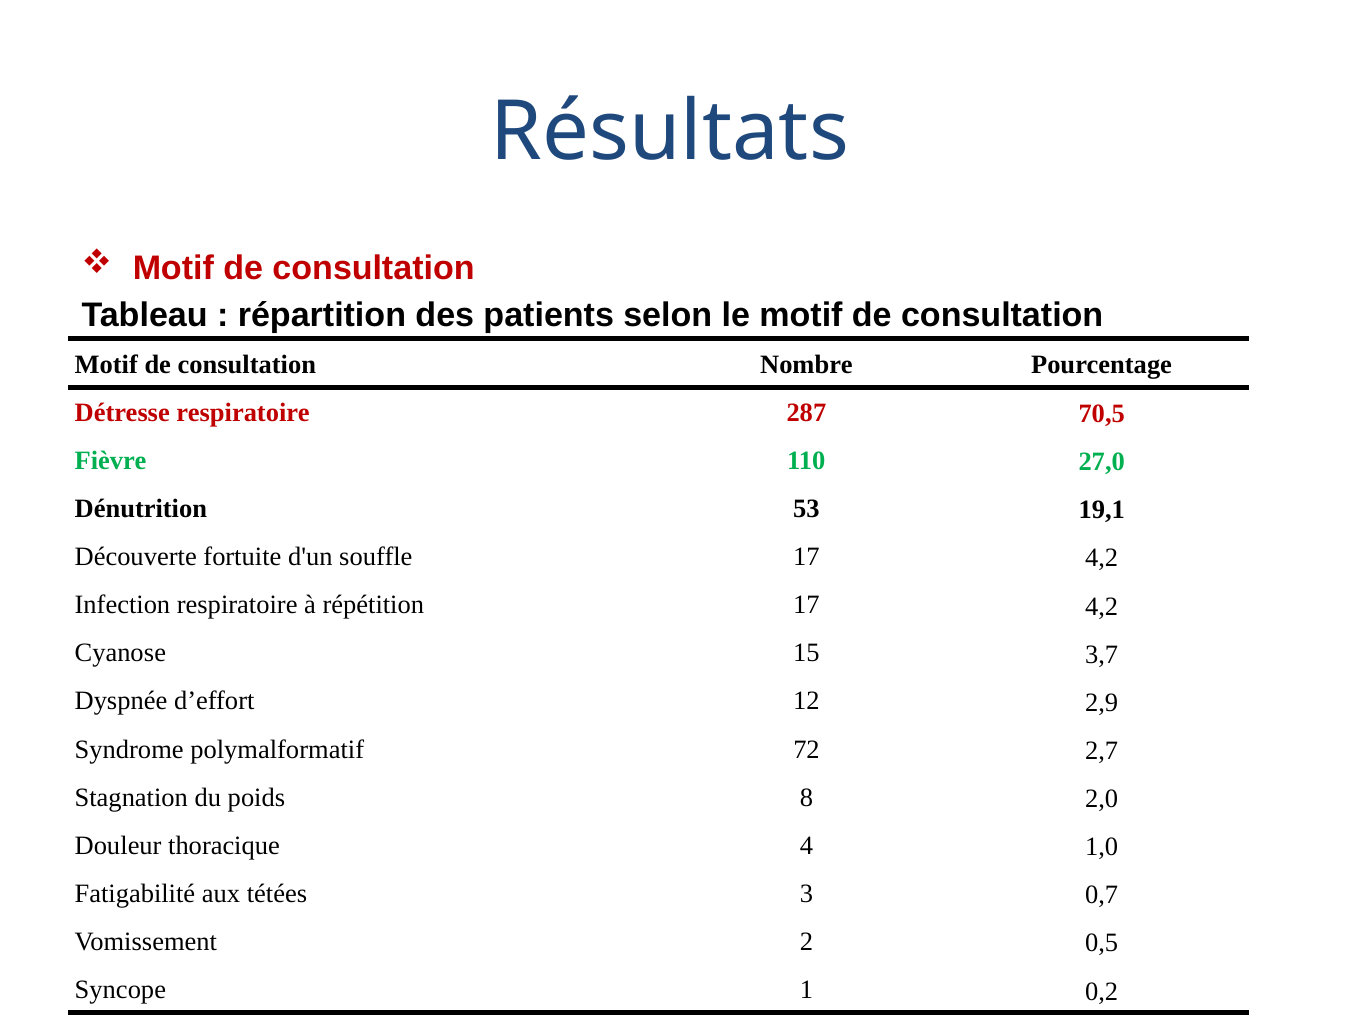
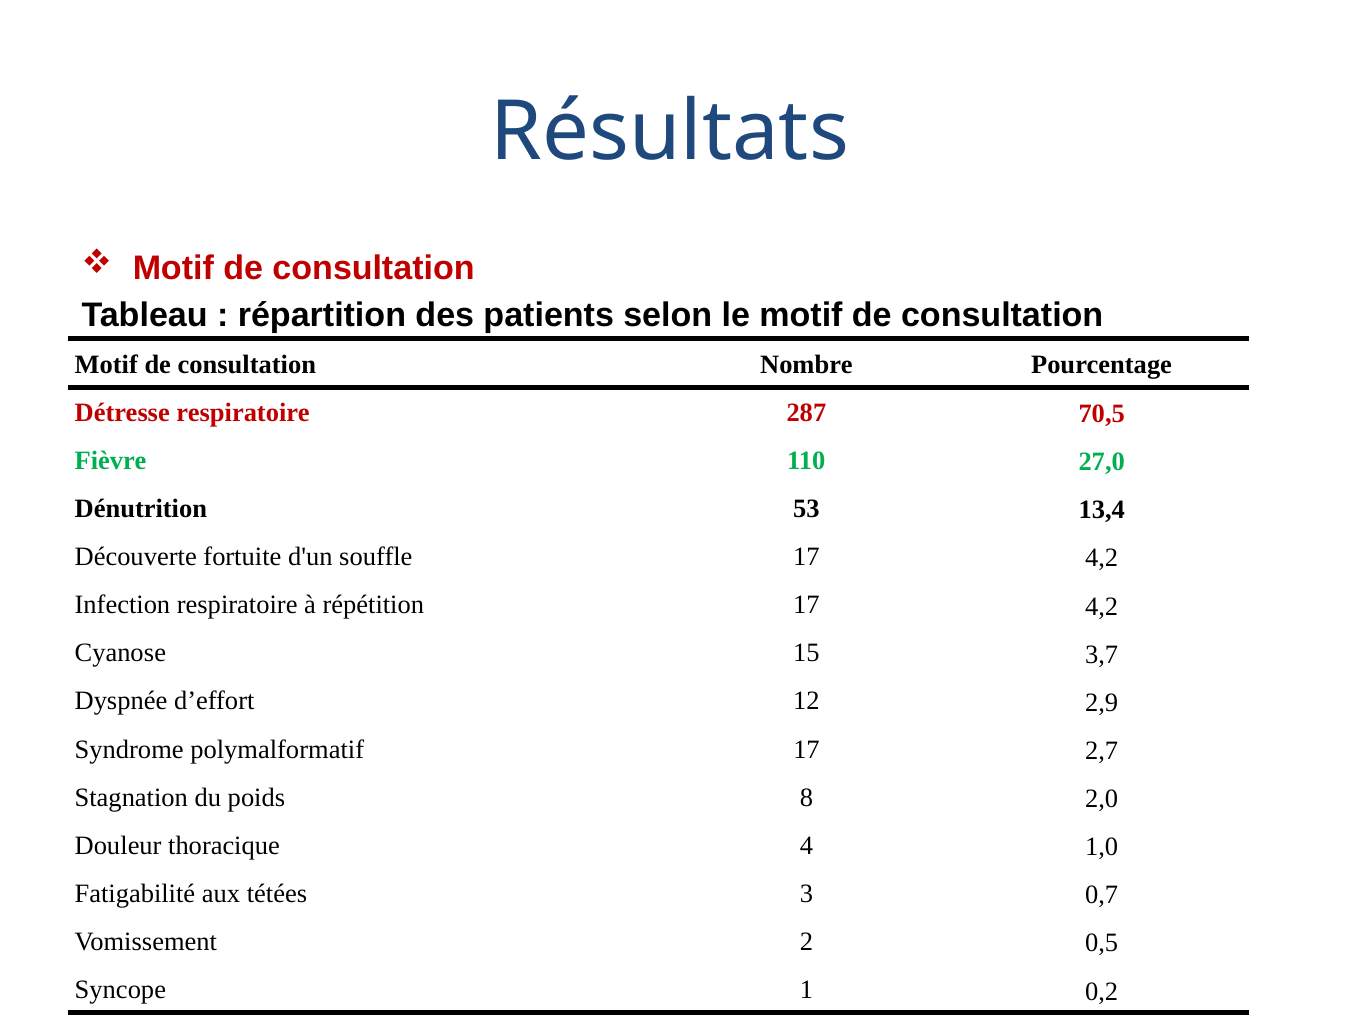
19,1: 19,1 -> 13,4
polymalformatif 72: 72 -> 17
